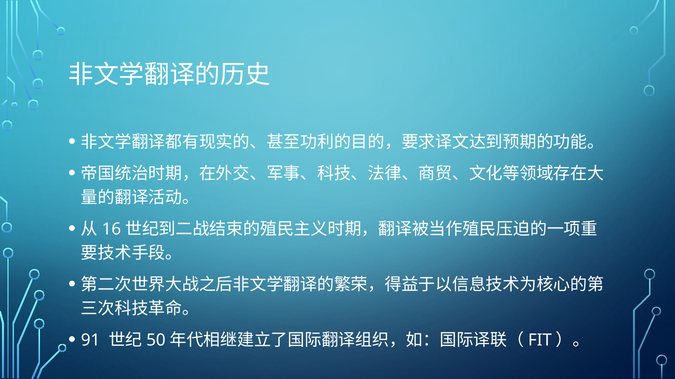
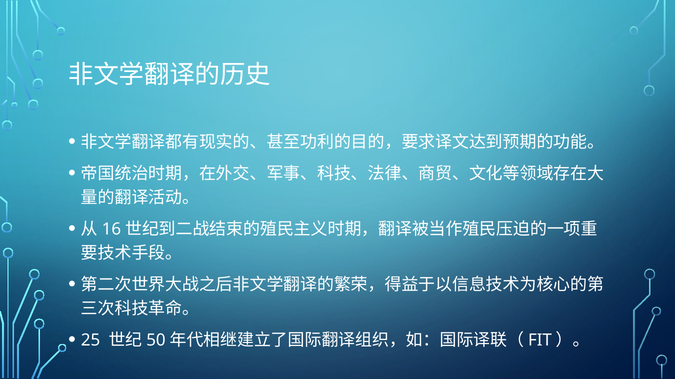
91: 91 -> 25
